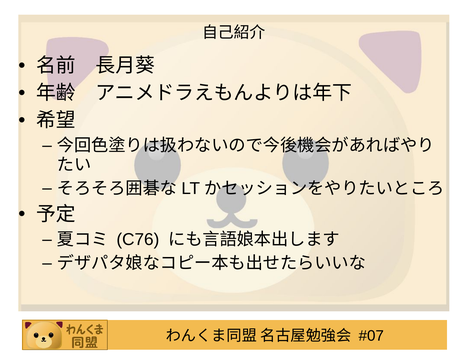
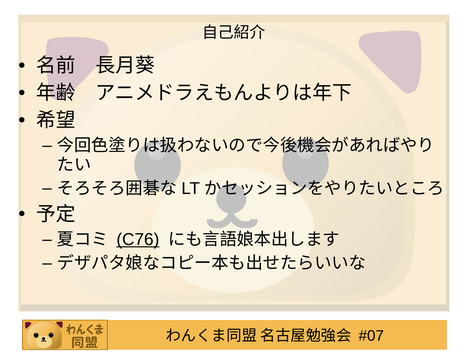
C76 underline: none -> present
